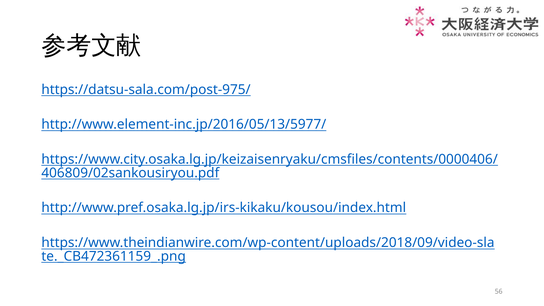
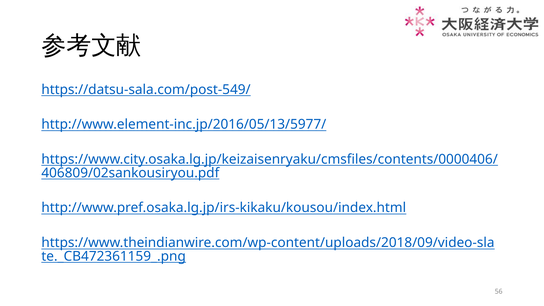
https://datsu-sala.com/post-975/: https://datsu-sala.com/post-975/ -> https://datsu-sala.com/post-549/
